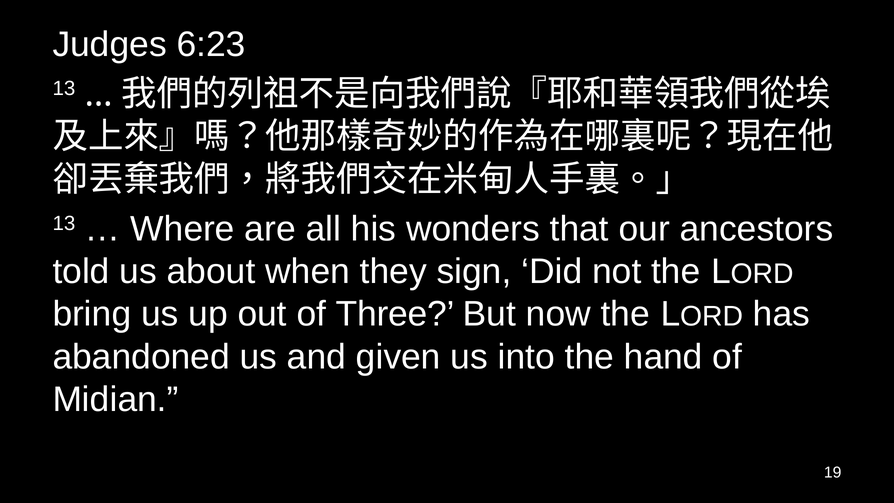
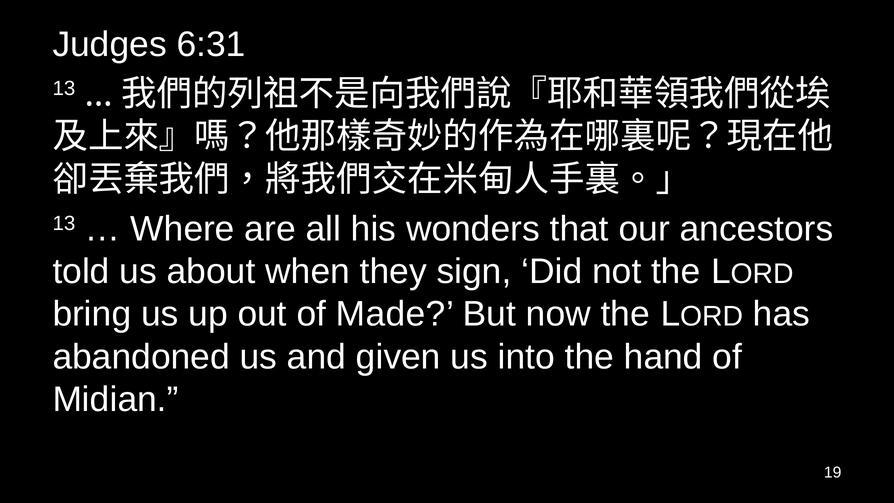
6:23: 6:23 -> 6:31
Three: Three -> Made
